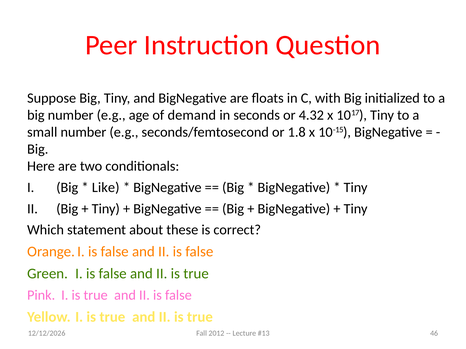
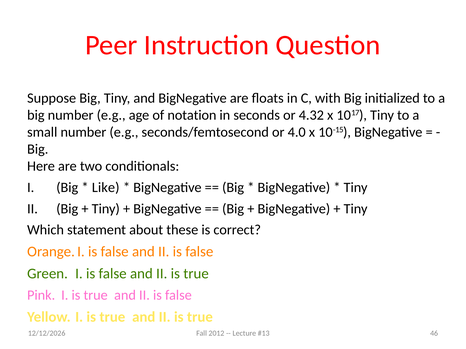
demand: demand -> notation
1.8: 1.8 -> 4.0
